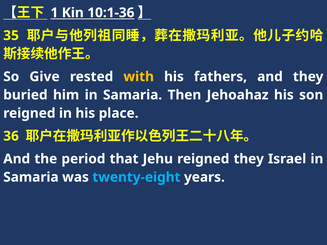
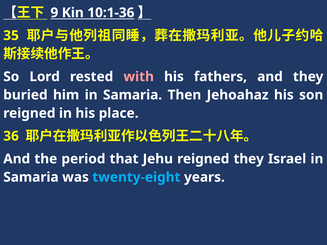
1: 1 -> 9
Give: Give -> Lord
with colour: yellow -> pink
